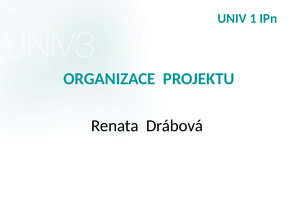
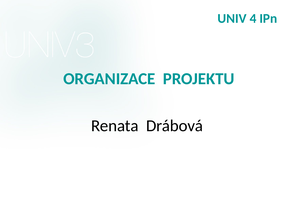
1: 1 -> 4
